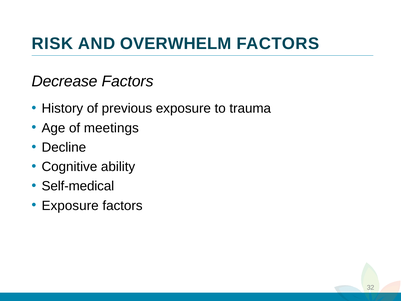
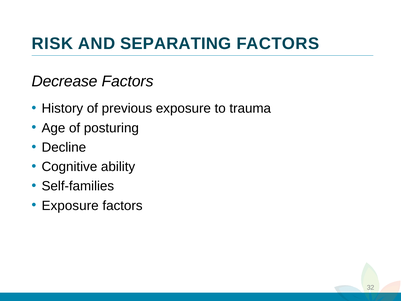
OVERWHELM: OVERWHELM -> SEPARATING
meetings: meetings -> posturing
Self-medical: Self-medical -> Self-families
